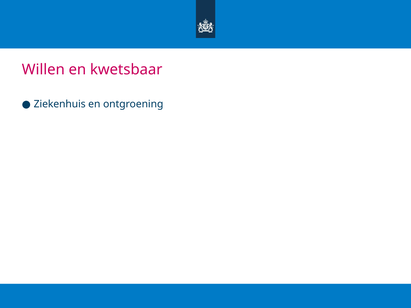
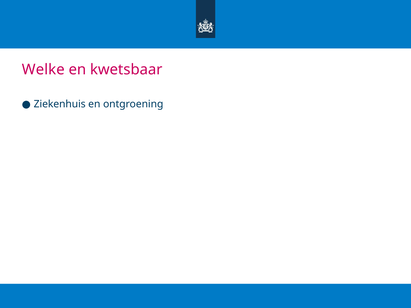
Willen: Willen -> Welke
